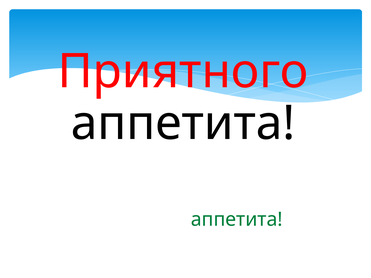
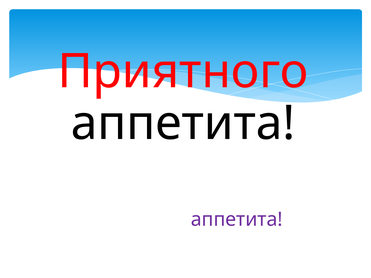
аппетита at (237, 220) colour: green -> purple
